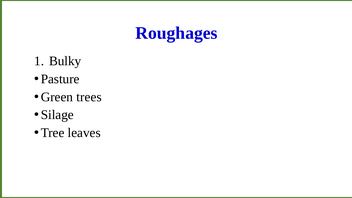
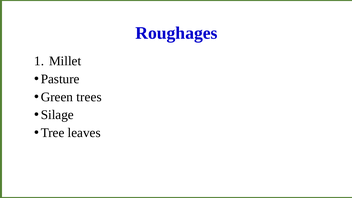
Bulky: Bulky -> Millet
